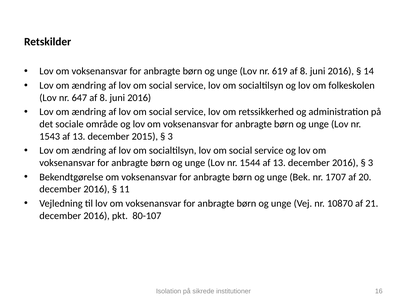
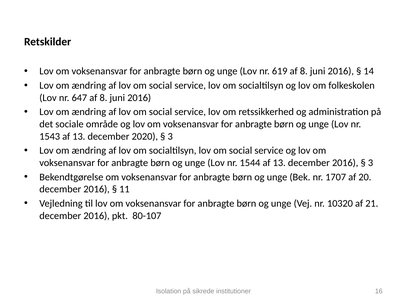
2015: 2015 -> 2020
10870: 10870 -> 10320
